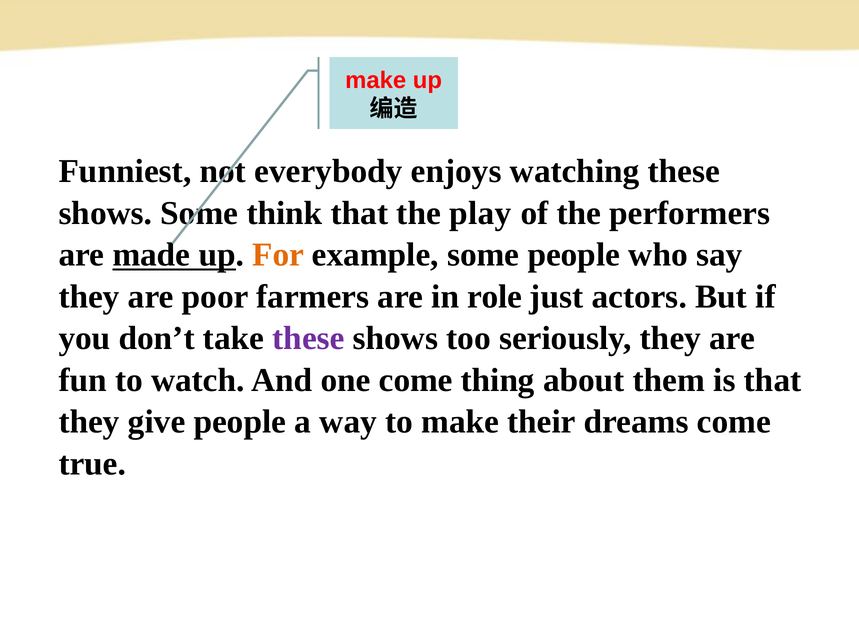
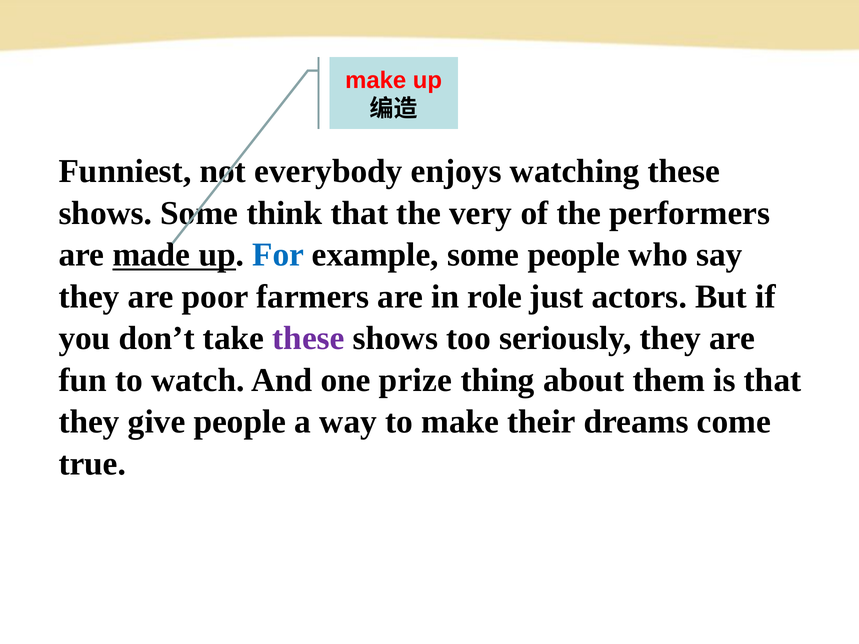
play: play -> very
For colour: orange -> blue
one come: come -> prize
